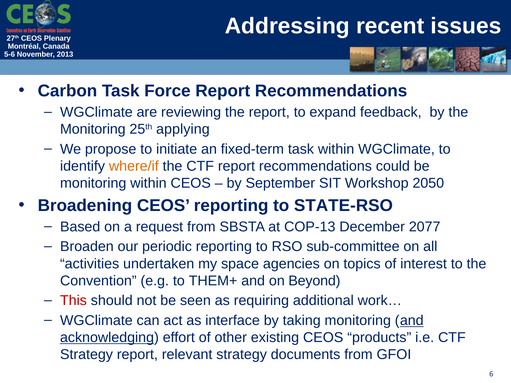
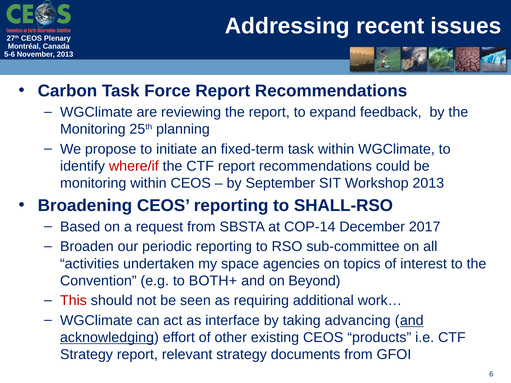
applying: applying -> planning
where/if colour: orange -> red
Workshop 2050: 2050 -> 2013
STATE-RSO: STATE-RSO -> SHALL-RSO
COP-13: COP-13 -> COP-14
2077: 2077 -> 2017
THEM+: THEM+ -> BOTH+
taking monitoring: monitoring -> advancing
